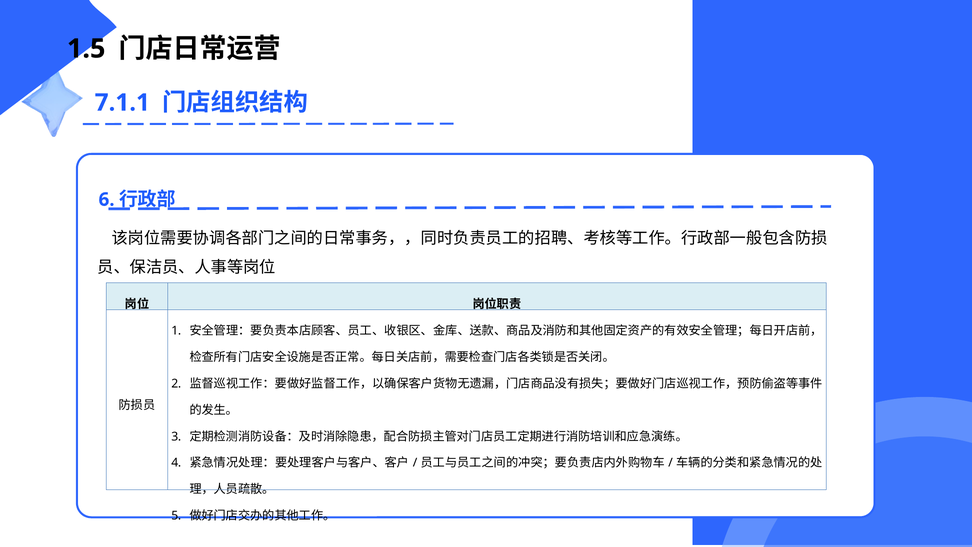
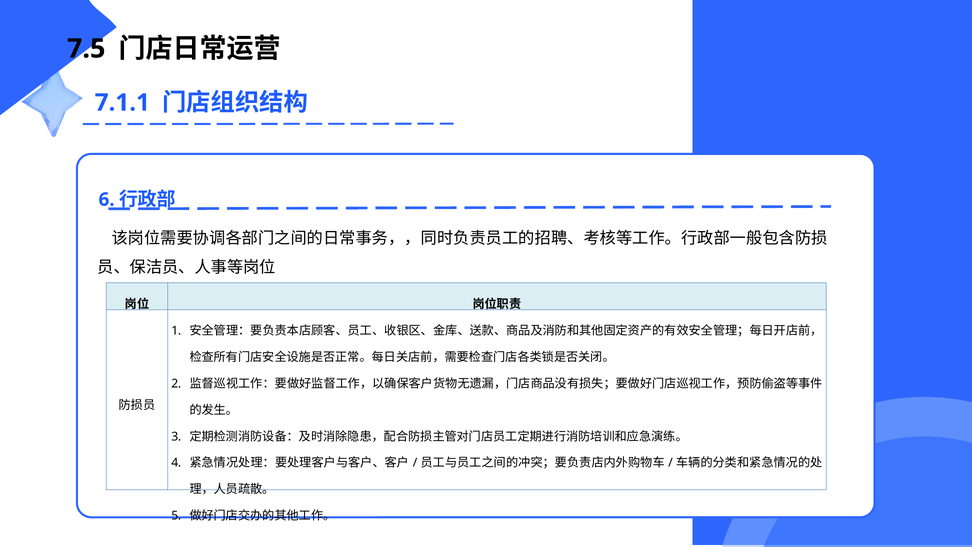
1.5: 1.5 -> 7.5
